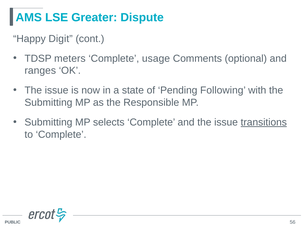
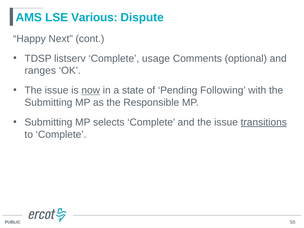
Greater: Greater -> Various
Digit: Digit -> Next
meters: meters -> listserv
now underline: none -> present
